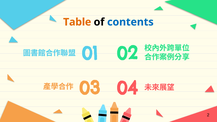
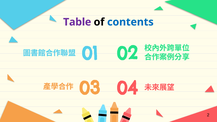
Table colour: orange -> purple
